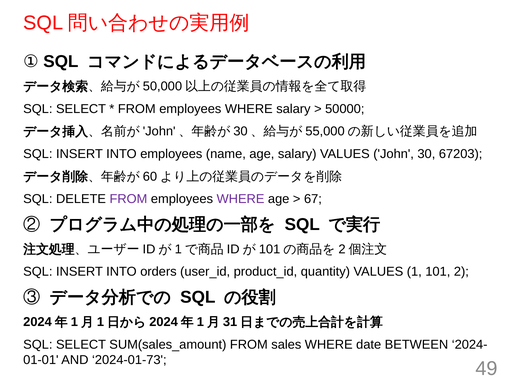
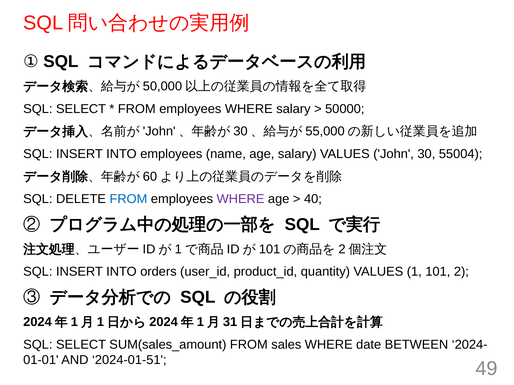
67203: 67203 -> 55004
FROM at (128, 199) colour: purple -> blue
67: 67 -> 40
2024-01-73: 2024-01-73 -> 2024-01-51
